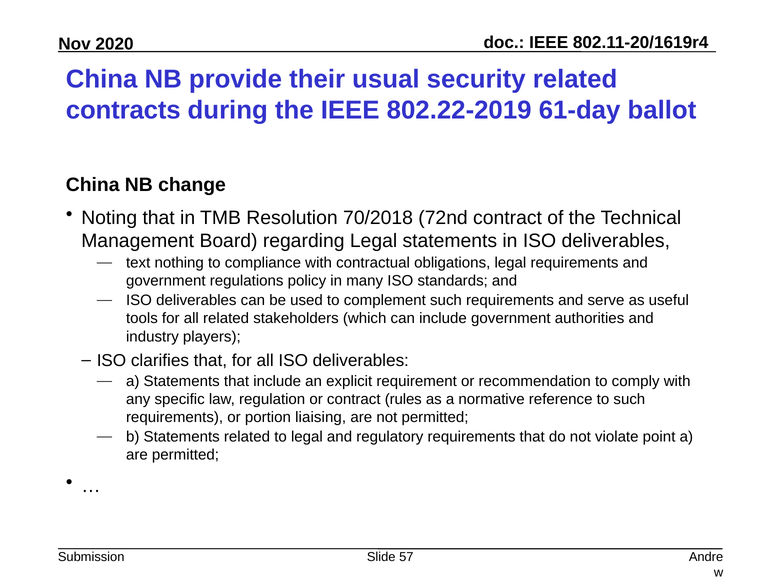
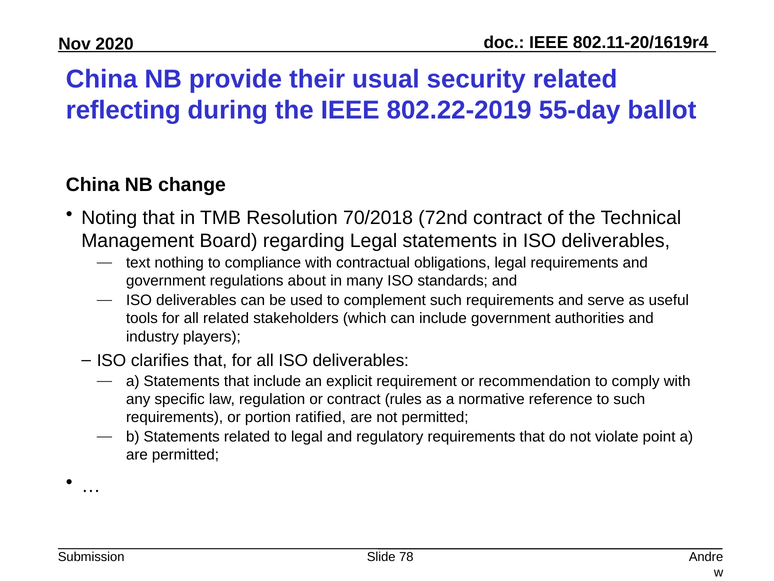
contracts: contracts -> reflecting
61-day: 61-day -> 55-day
policy: policy -> about
liaising: liaising -> ratified
57: 57 -> 78
